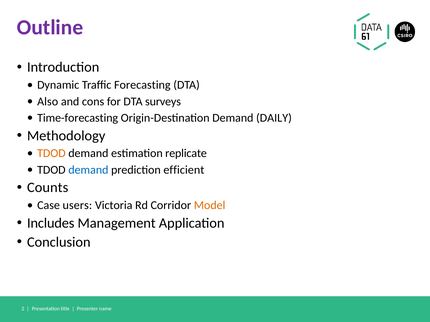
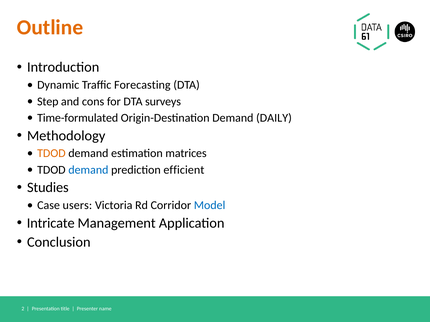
Outline colour: purple -> orange
Also: Also -> Step
Time-forecasting: Time-forecasting -> Time-formulated
replicate: replicate -> matrices
Counts: Counts -> Studies
Model colour: orange -> blue
Includes: Includes -> Intricate
